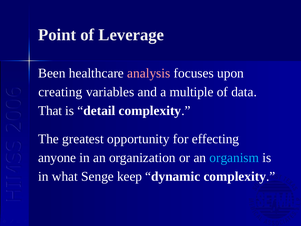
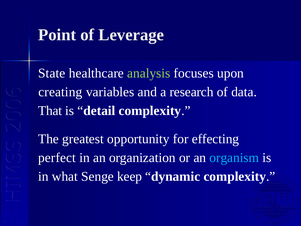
Been: Been -> State
analysis colour: pink -> light green
multiple: multiple -> research
anyone: anyone -> perfect
